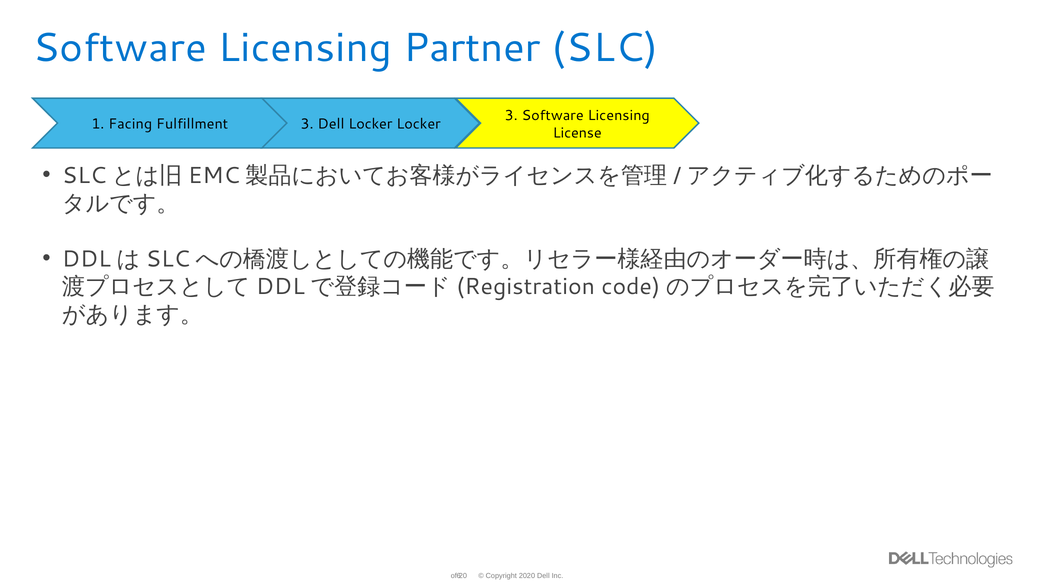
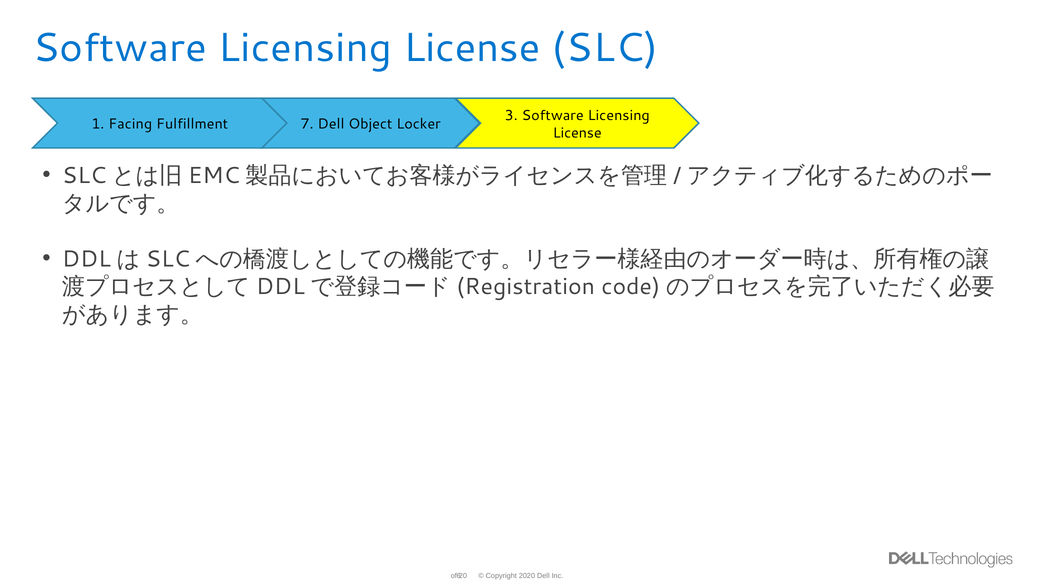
Partner at (472, 48): Partner -> License
Fulfillment 3: 3 -> 7
Dell Locker: Locker -> Object
